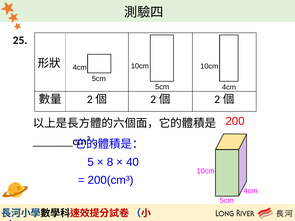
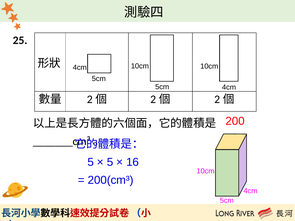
8 at (110, 162): 8 -> 5
40: 40 -> 16
